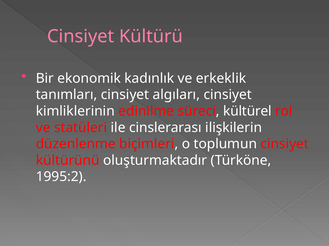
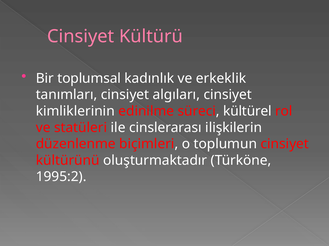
ekonomik: ekonomik -> toplumsal
